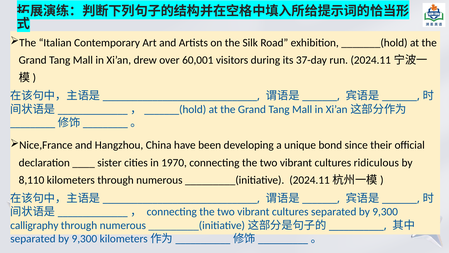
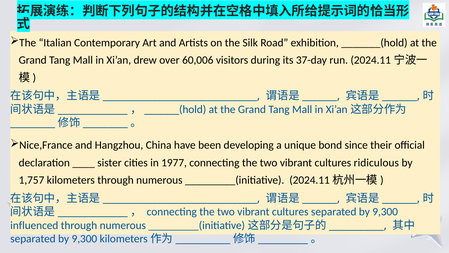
60,001: 60,001 -> 60,006
1970: 1970 -> 1977
8,110: 8,110 -> 1,757
calligraphy: calligraphy -> influenced
